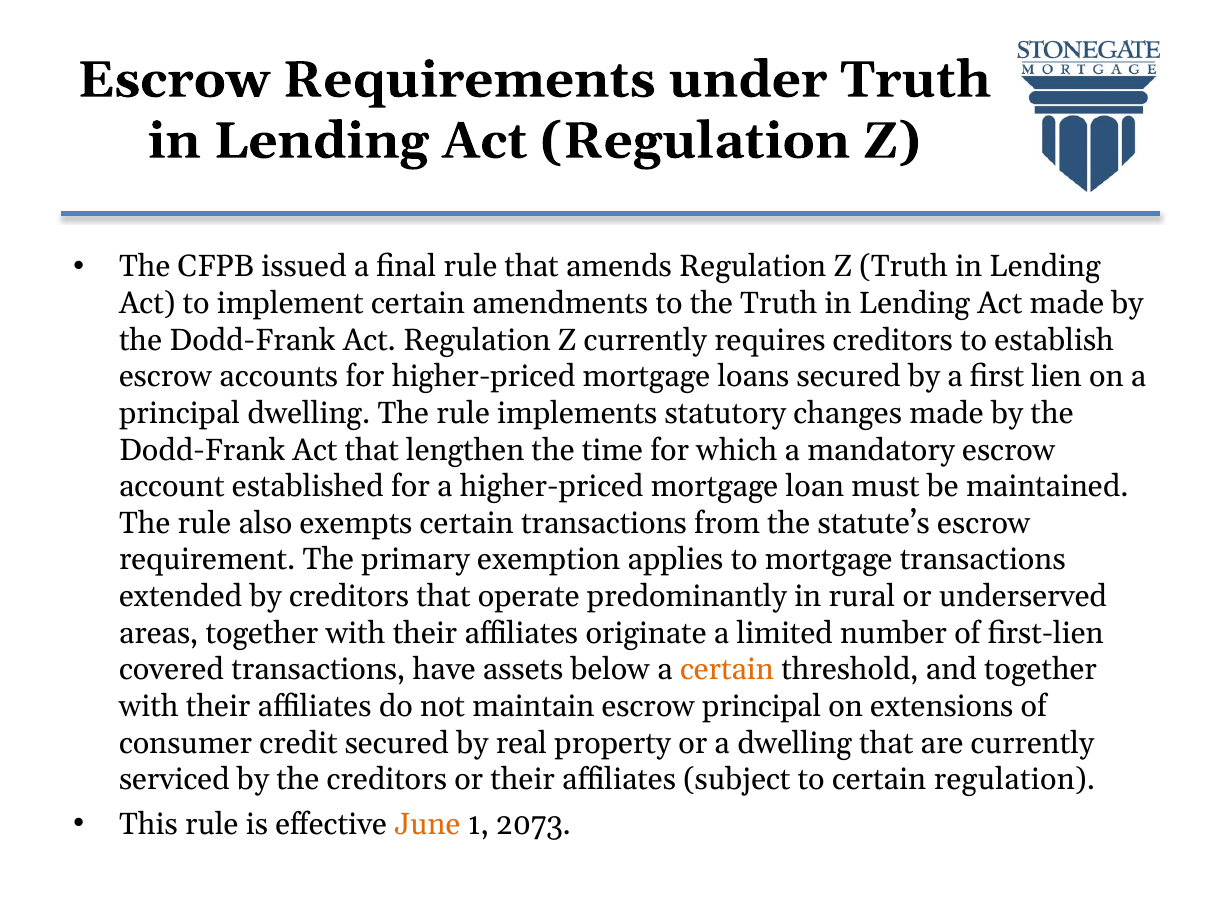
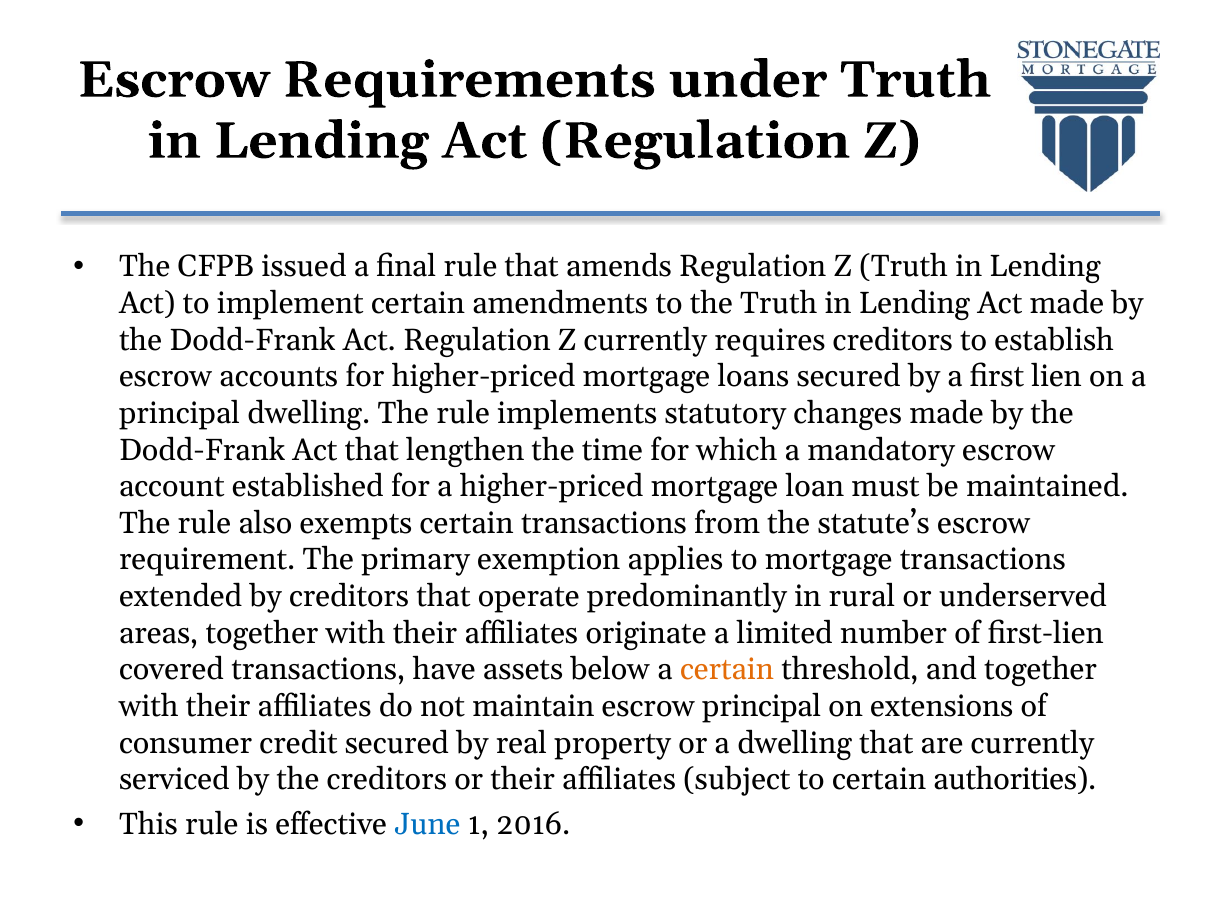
certain regulation: regulation -> authorities
June colour: orange -> blue
2073: 2073 -> 2016
